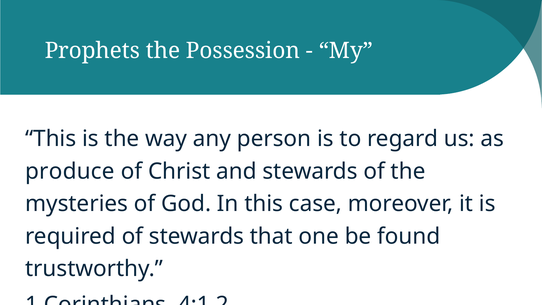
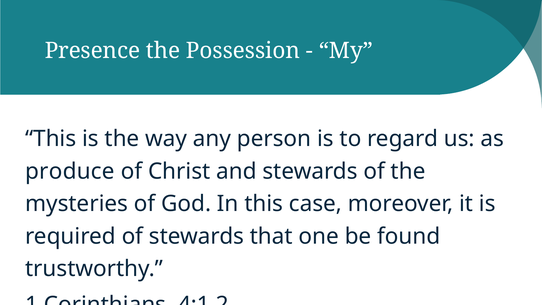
Prophets: Prophets -> Presence
